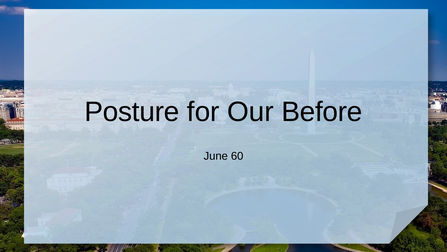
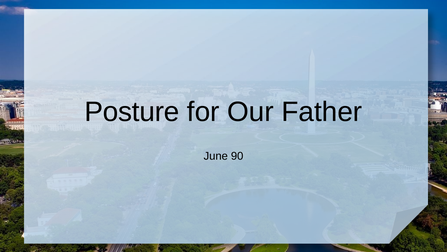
Before: Before -> Father
60: 60 -> 90
